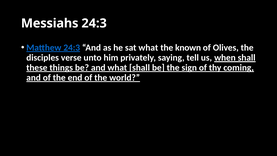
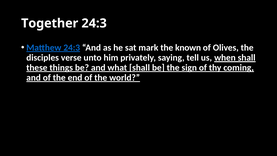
Messiahs: Messiahs -> Together
sat what: what -> mark
